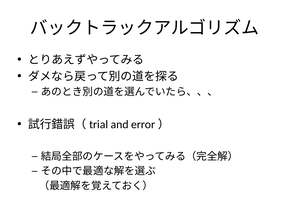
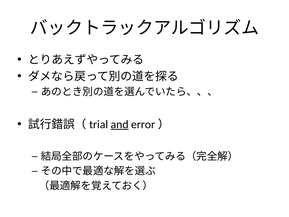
and underline: none -> present
